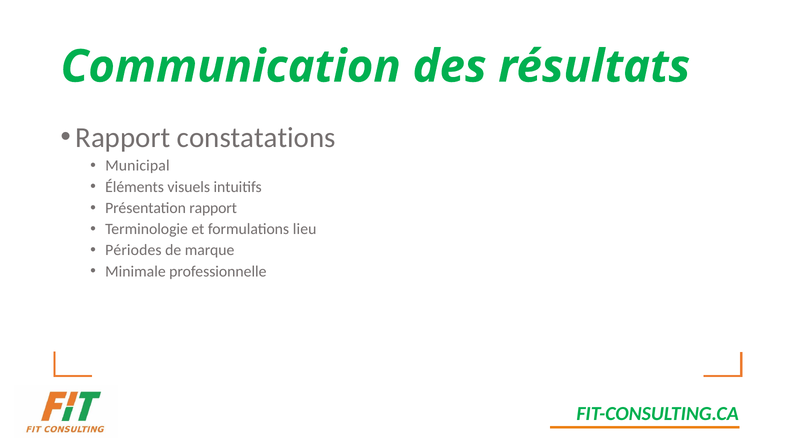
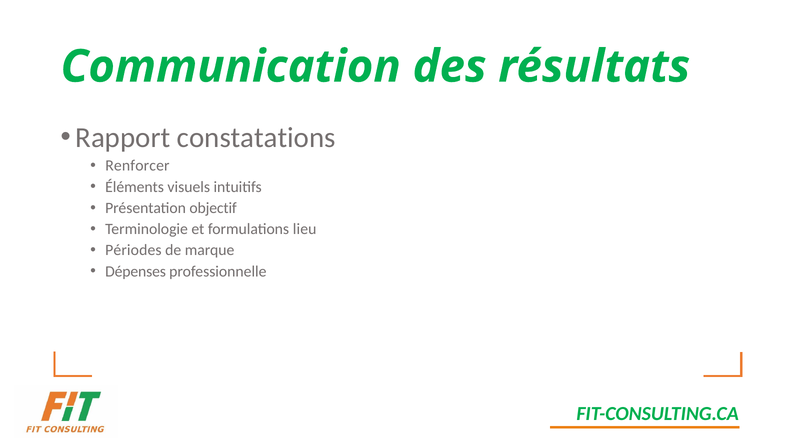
Municipal: Municipal -> Renforcer
Présentation rapport: rapport -> objectif
Minimale: Minimale -> Dépenses
